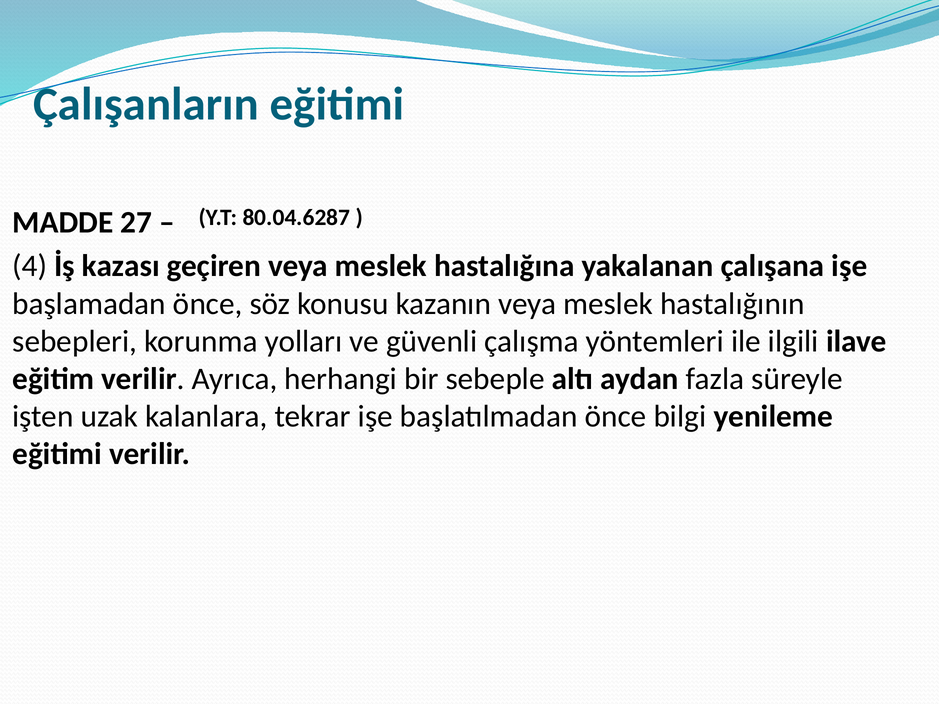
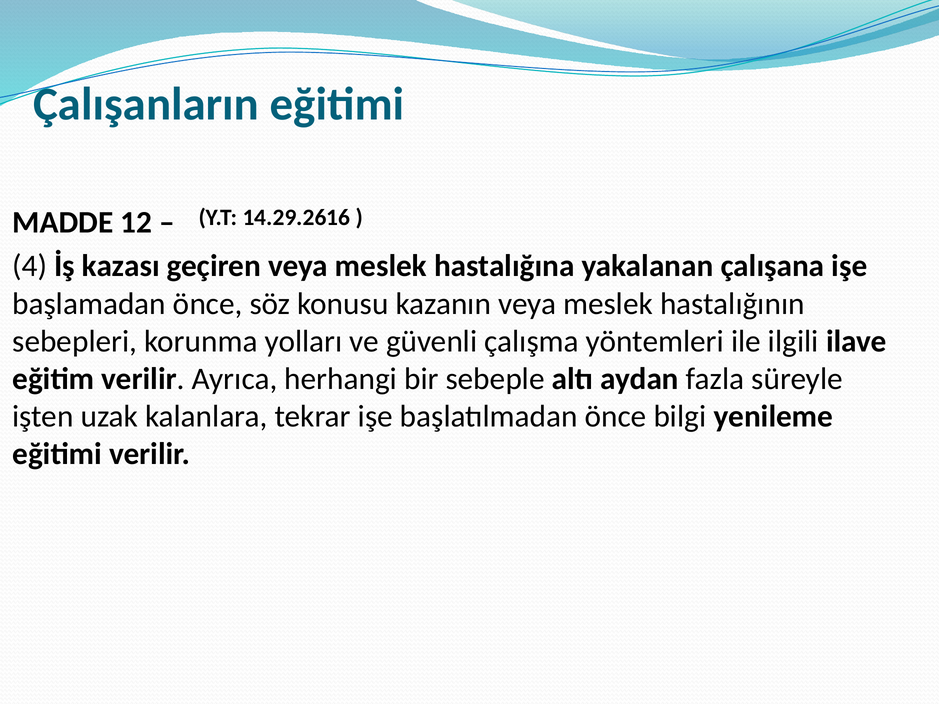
80.04.6287: 80.04.6287 -> 14.29.2616
27: 27 -> 12
